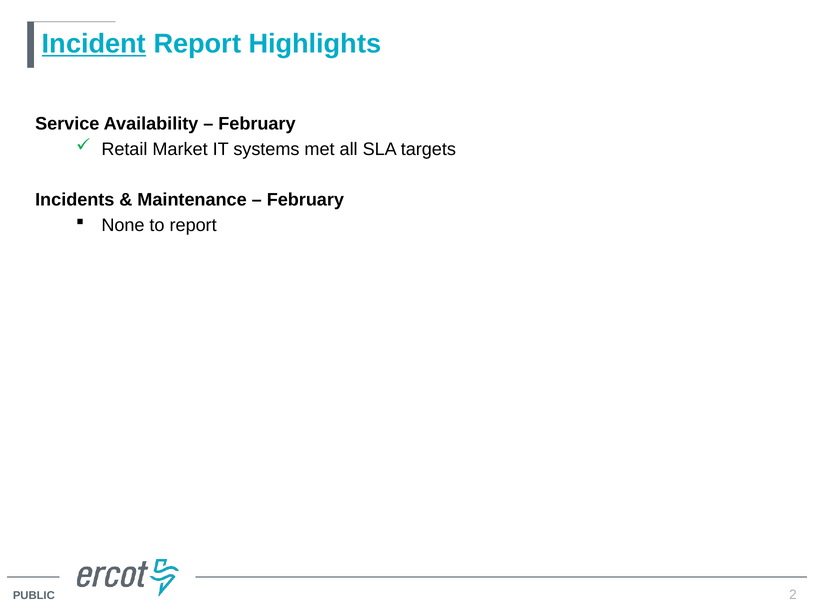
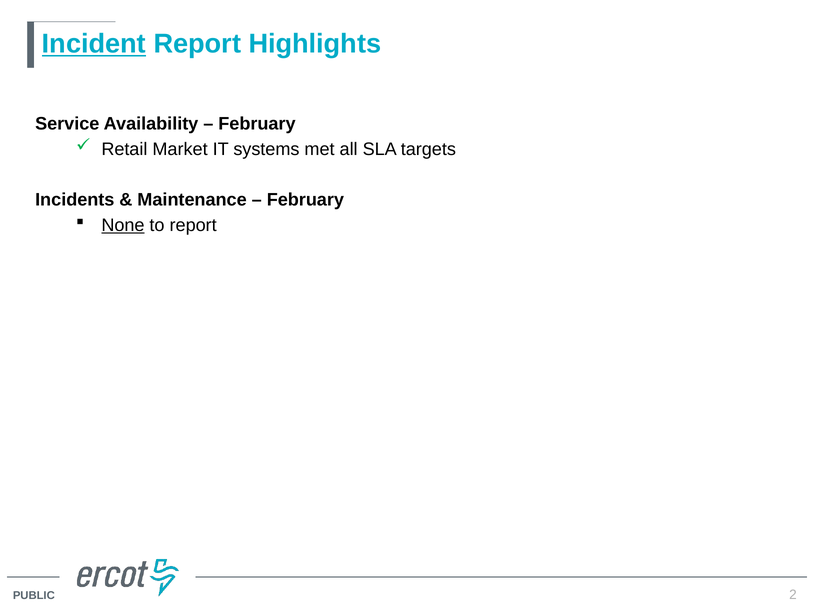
None underline: none -> present
